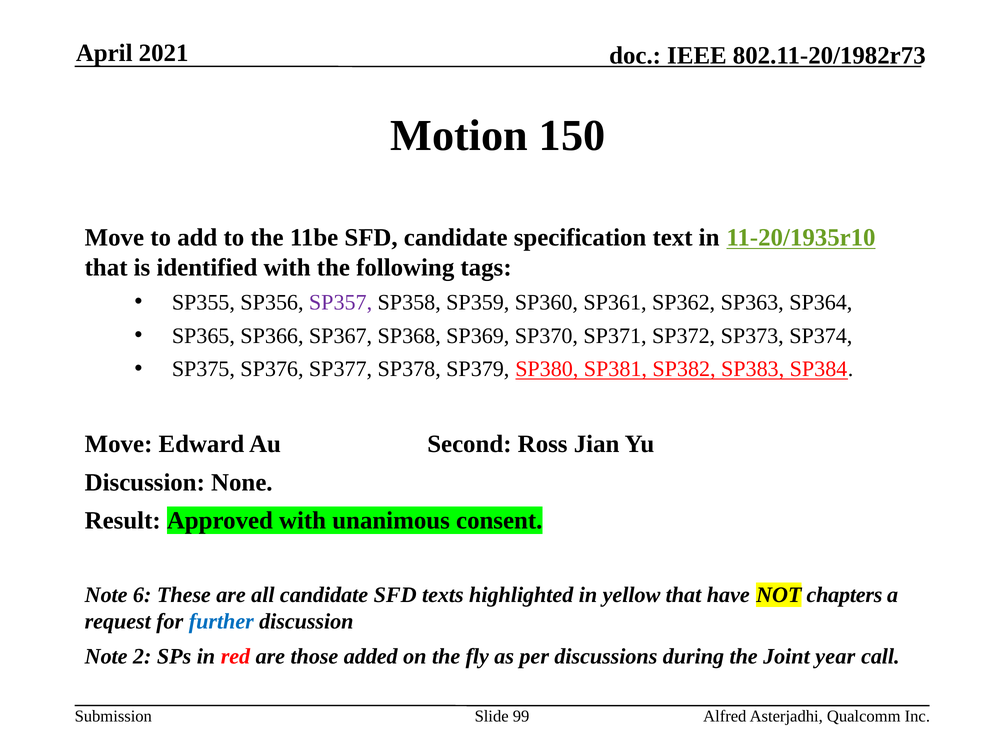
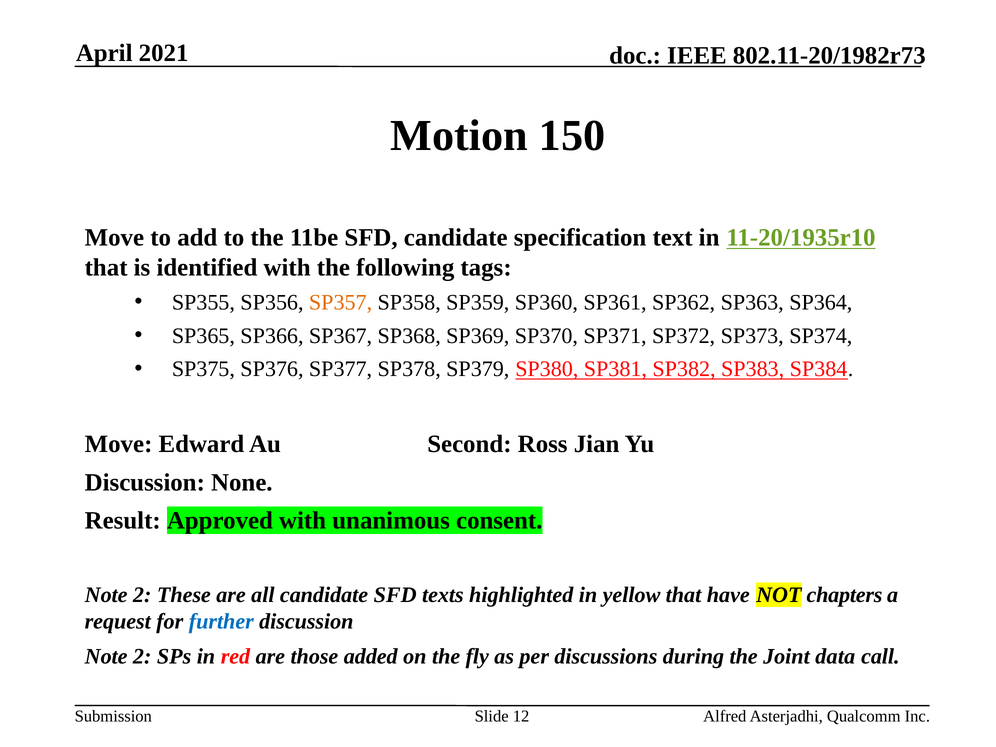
SP357 colour: purple -> orange
6 at (142, 595): 6 -> 2
year: year -> data
99: 99 -> 12
